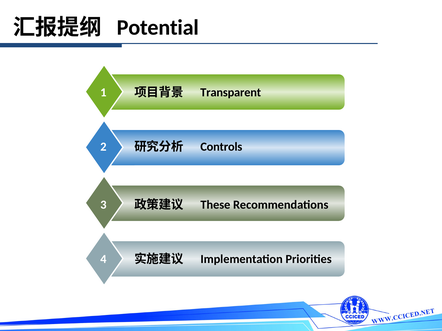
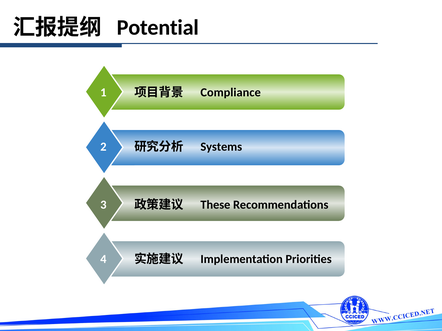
Transparent: Transparent -> Compliance
Controls: Controls -> Systems
